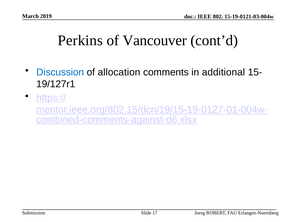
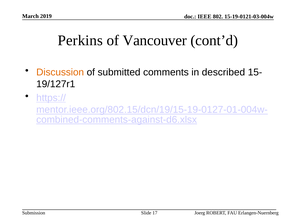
Discussion colour: blue -> orange
allocation: allocation -> submitted
additional: additional -> described
